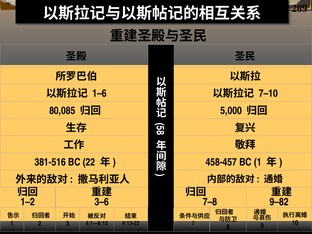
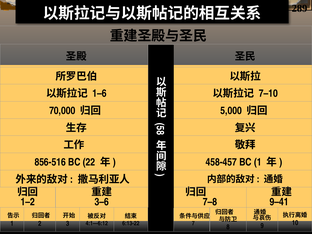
80,085: 80,085 -> 70,000
381-516: 381-516 -> 856-516
9–82: 9–82 -> 9–41
